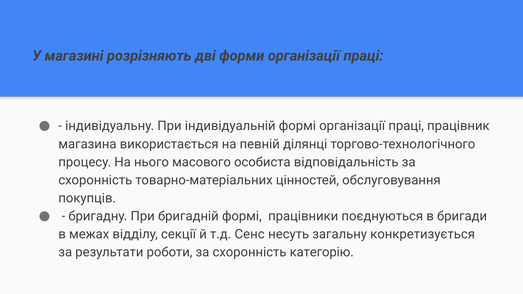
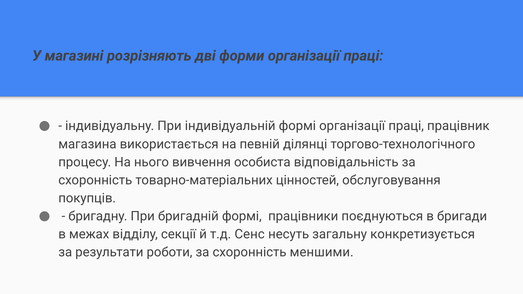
масового: масового -> вивчення
категорію: категорію -> меншими
